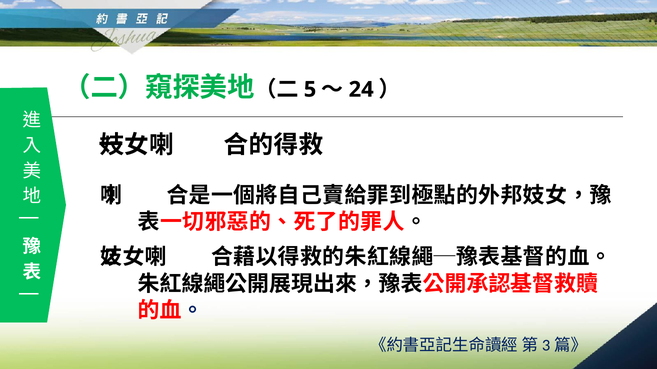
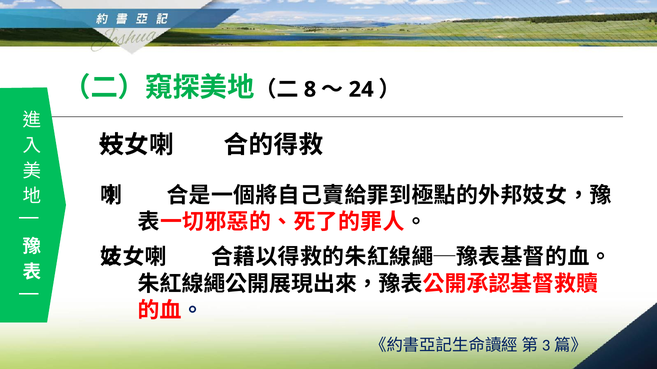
5: 5 -> 8
